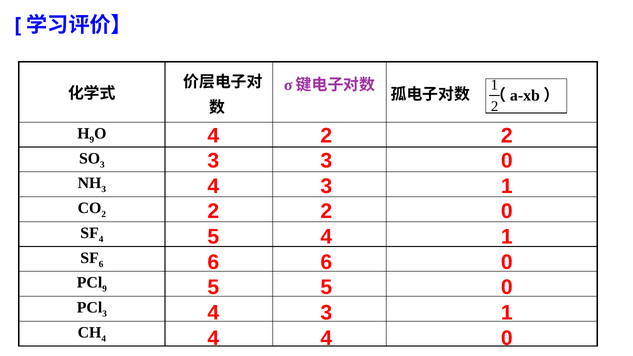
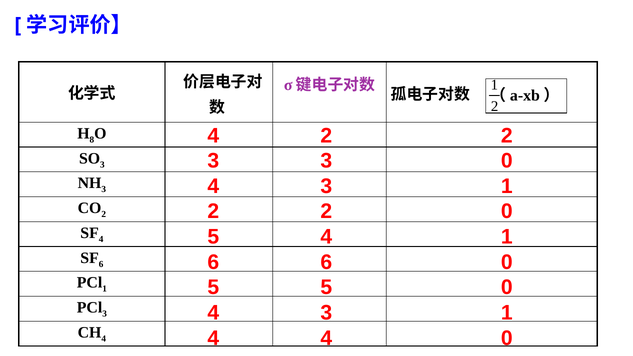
9 at (92, 140): 9 -> 8
9 at (105, 289): 9 -> 1
